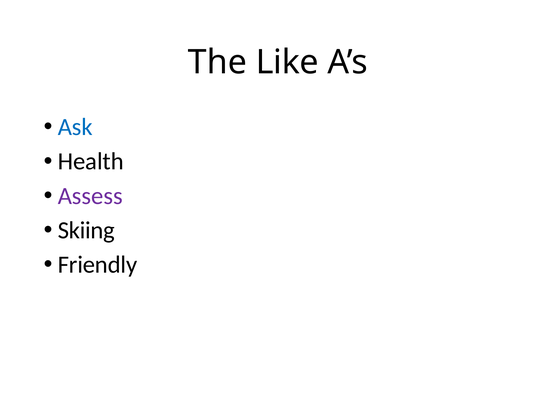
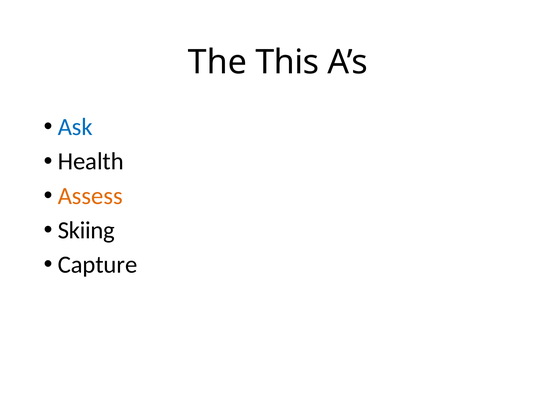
Like: Like -> This
Assess colour: purple -> orange
Friendly: Friendly -> Capture
